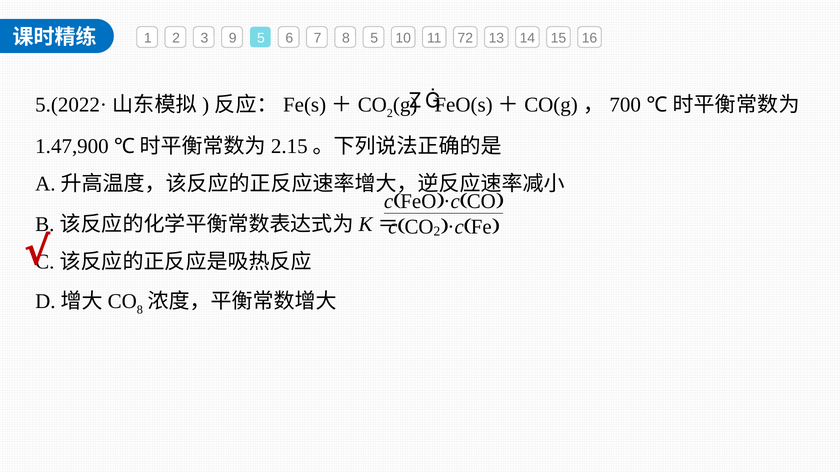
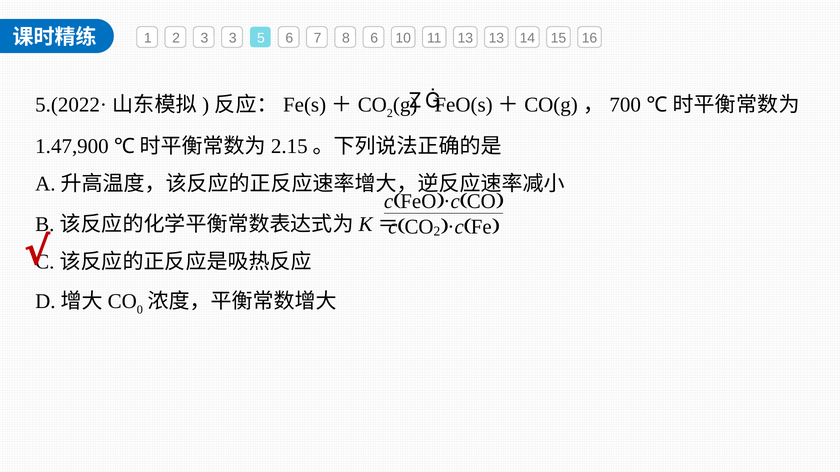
3 9: 9 -> 3
8 5: 5 -> 6
11 72: 72 -> 13
8 at (140, 310): 8 -> 0
